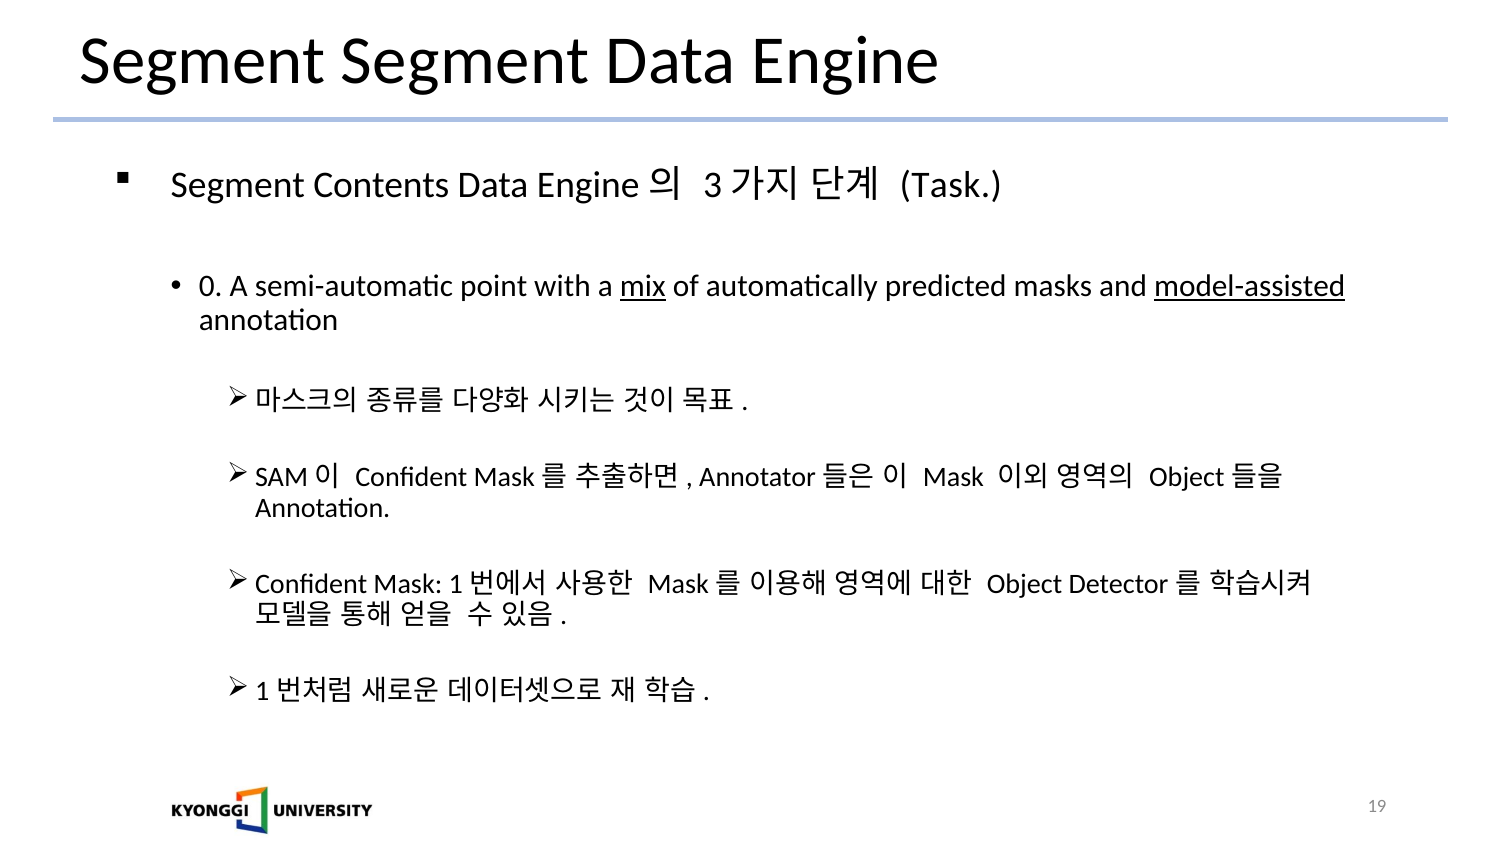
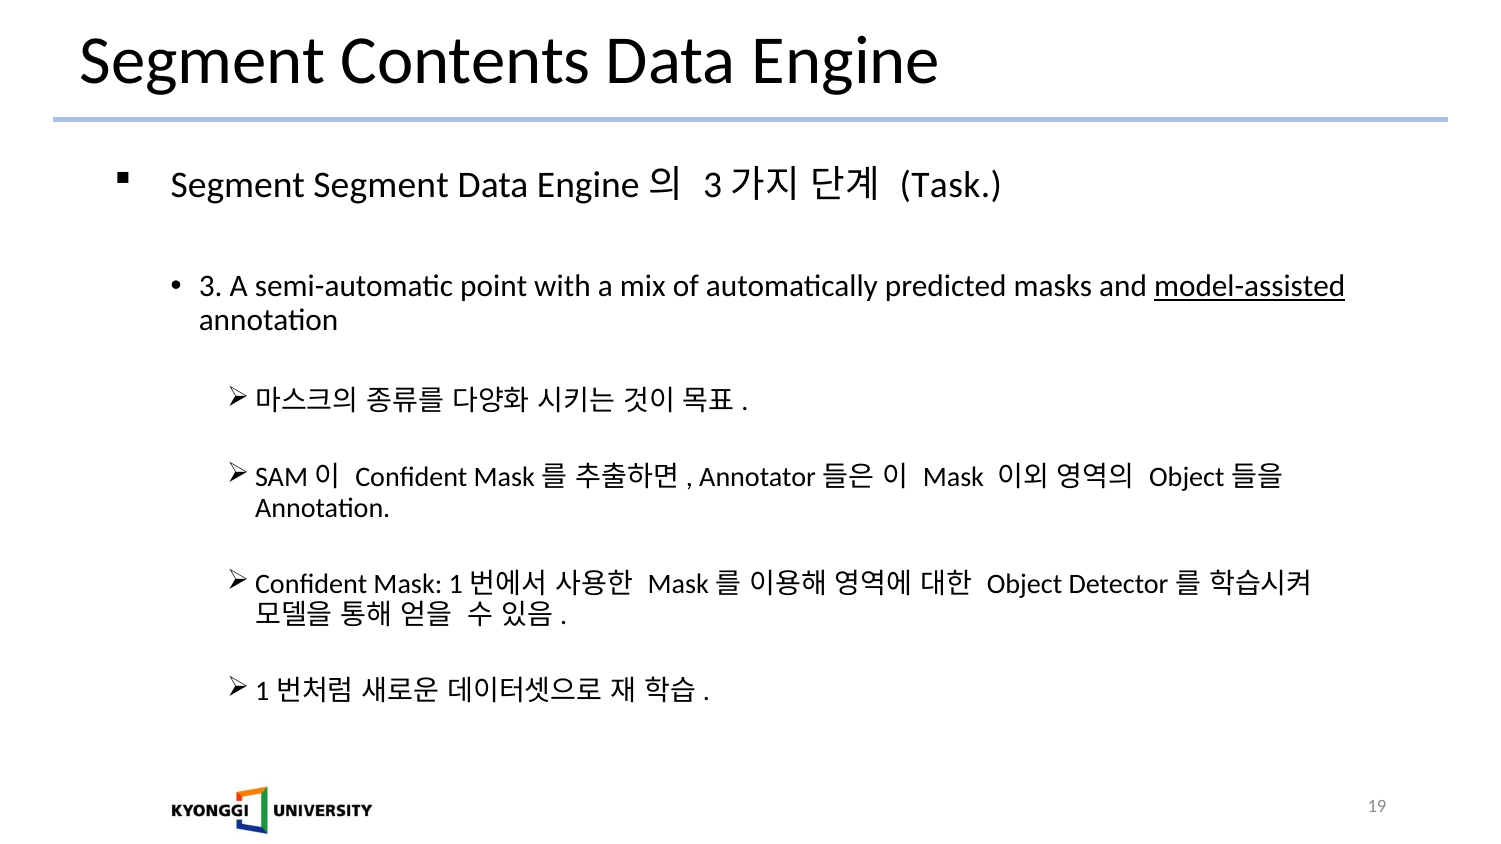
Segment Segment: Segment -> Contents
Segment Contents: Contents -> Segment
0: 0 -> 3
mix underline: present -> none
